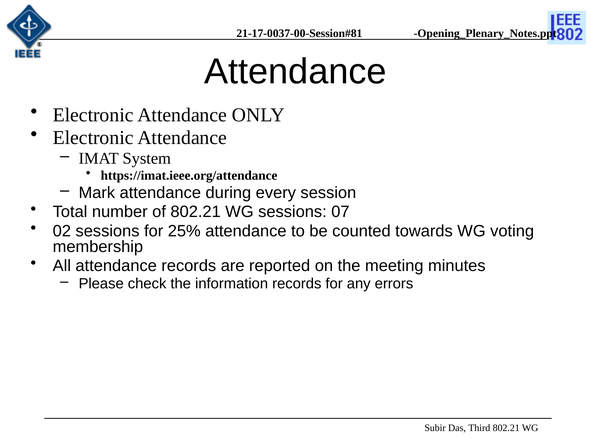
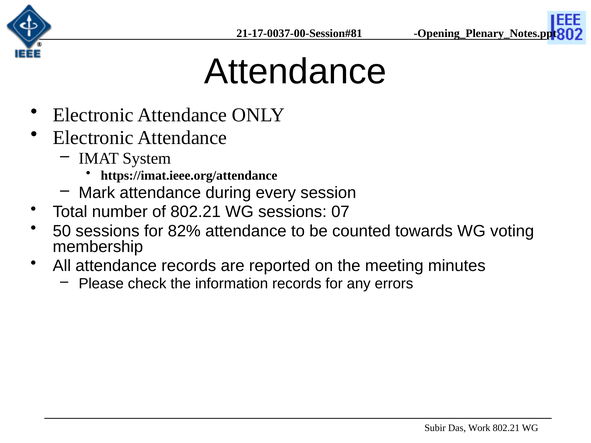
02: 02 -> 50
25%: 25% -> 82%
Third: Third -> Work
